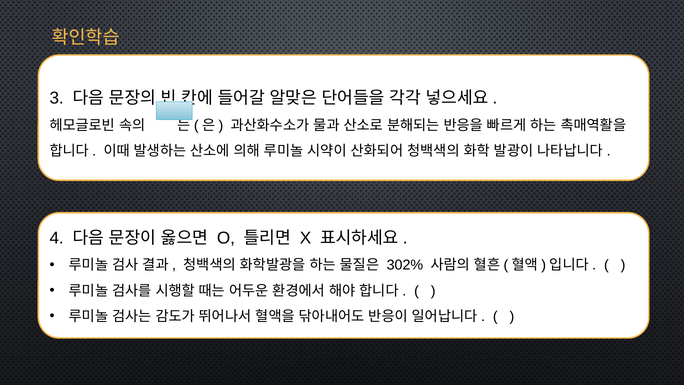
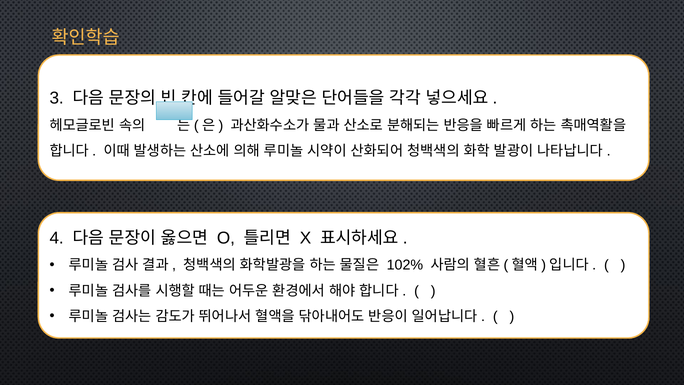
302%: 302% -> 102%
